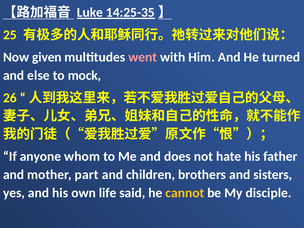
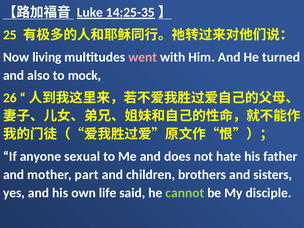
given: given -> living
else: else -> also
whom: whom -> sexual
cannot colour: yellow -> light green
